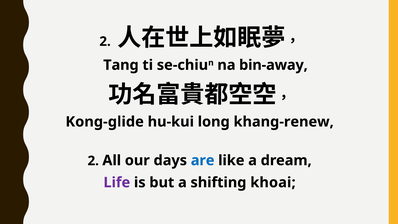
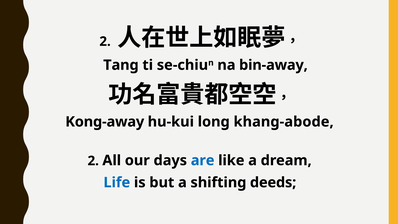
Kong-glide: Kong-glide -> Kong-away
khang-renew: khang-renew -> khang-abode
Life colour: purple -> blue
khoai: khoai -> deeds
